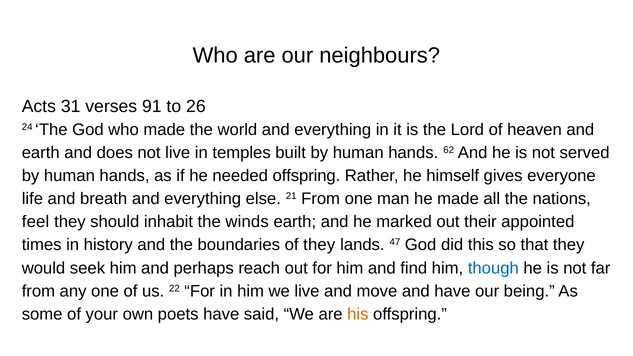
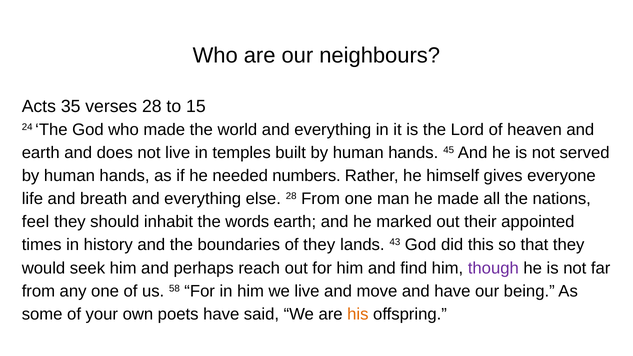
31: 31 -> 35
verses 91: 91 -> 28
26: 26 -> 15
62: 62 -> 45
needed offspring: offspring -> numbers
else 21: 21 -> 28
winds: winds -> words
47: 47 -> 43
though colour: blue -> purple
22: 22 -> 58
